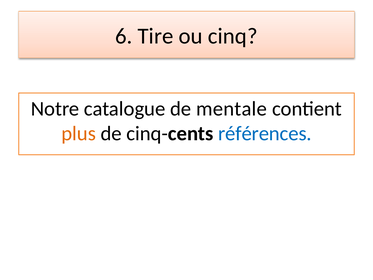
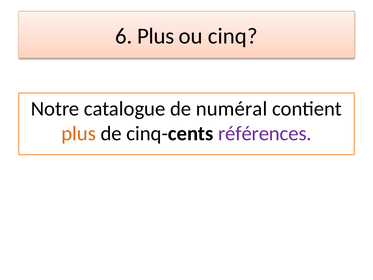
6 Tire: Tire -> Plus
mentale: mentale -> numéral
références colour: blue -> purple
